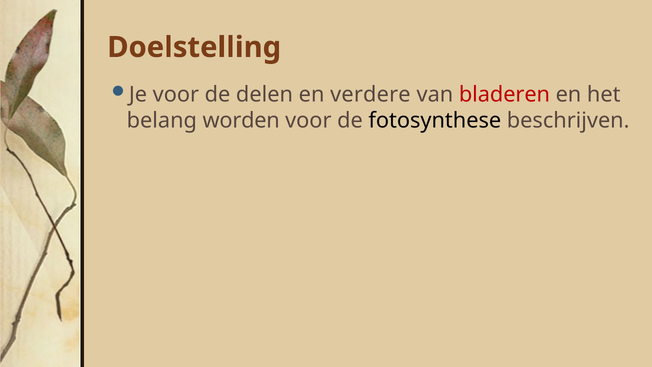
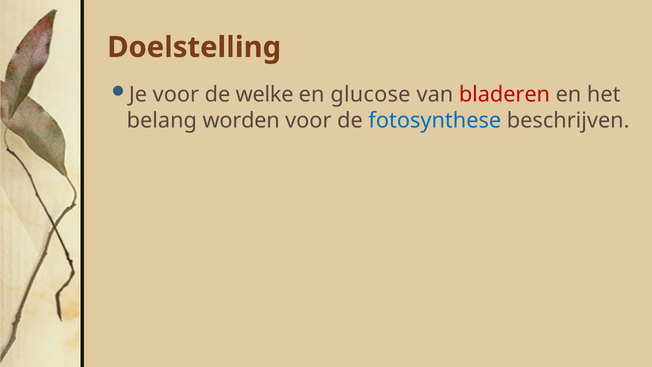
delen: delen -> welke
verdere: verdere -> glucose
fotosynthese colour: black -> blue
